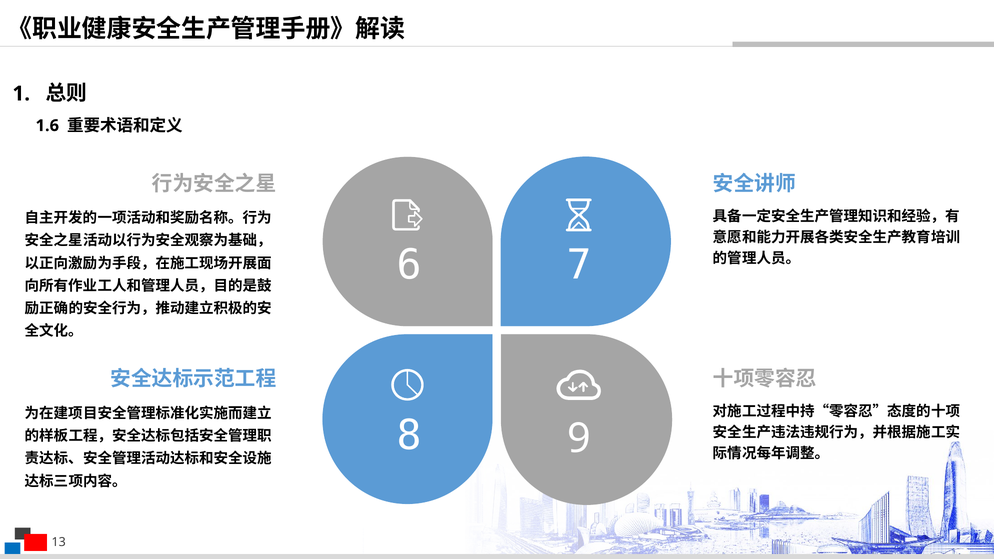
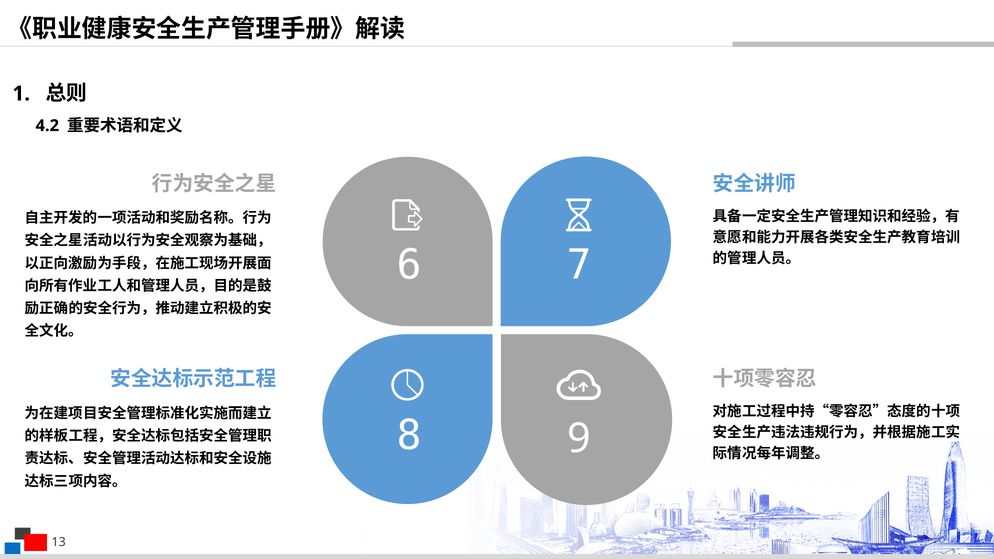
1.6: 1.6 -> 4.2
